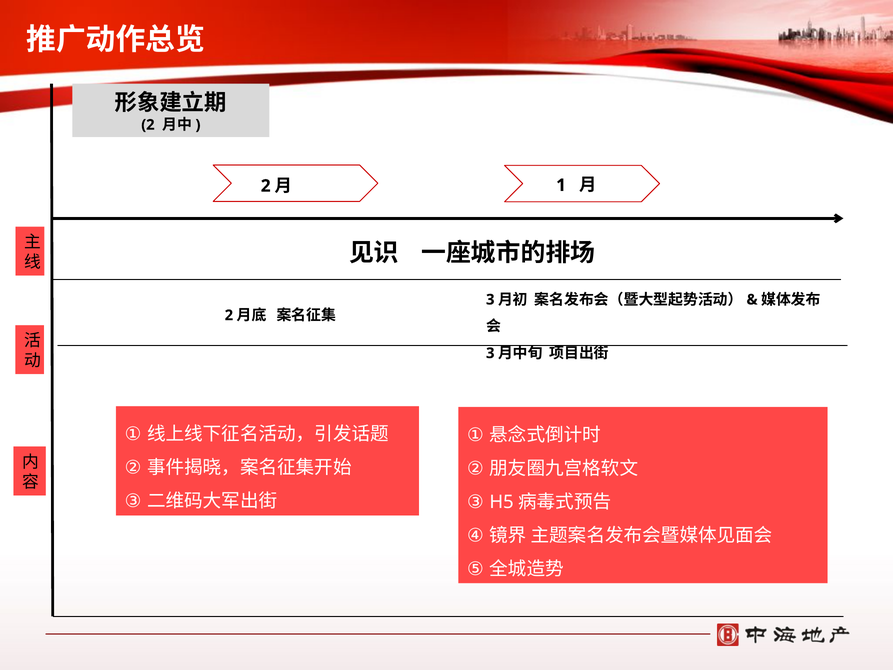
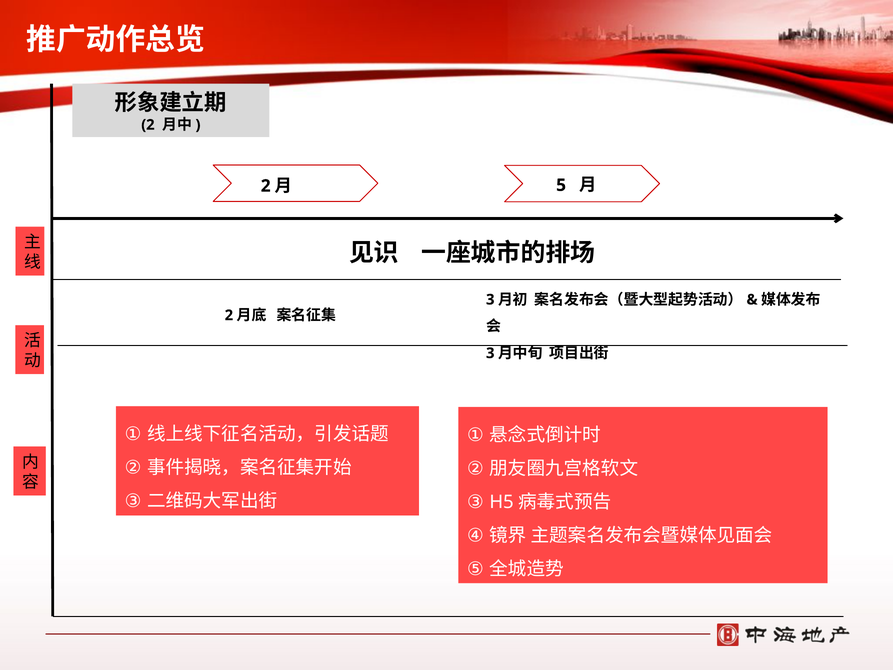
1: 1 -> 5
